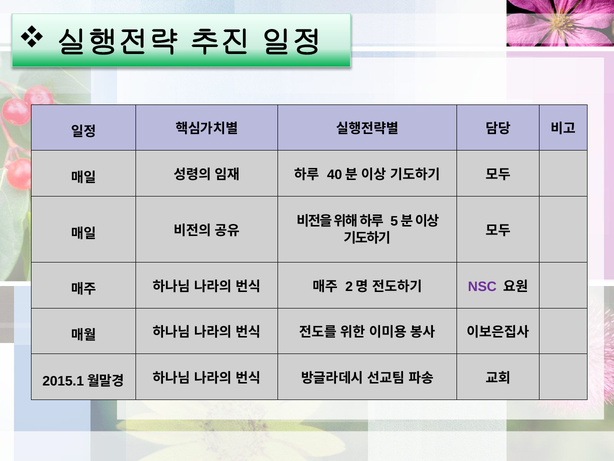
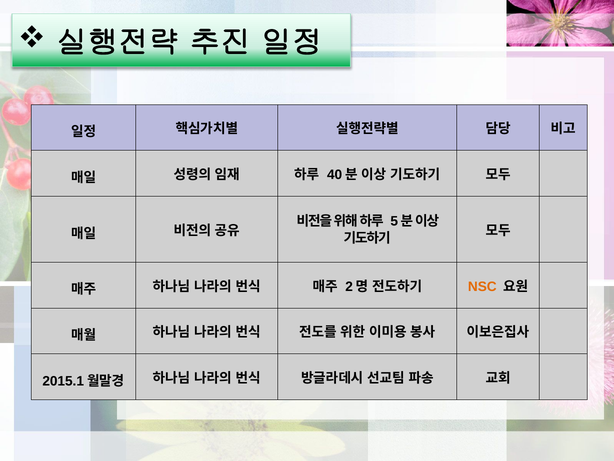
NSC colour: purple -> orange
